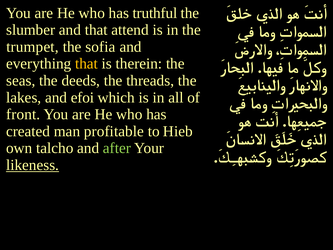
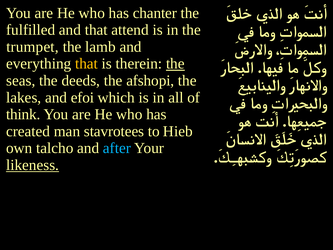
truthful: truthful -> chanter
slumber: slumber -> fulfilled
sofia: sofia -> lamb
the at (175, 64) underline: none -> present
threads: threads -> afshopi
front: front -> think
profitable: profitable -> stavrotees
after colour: light green -> light blue
